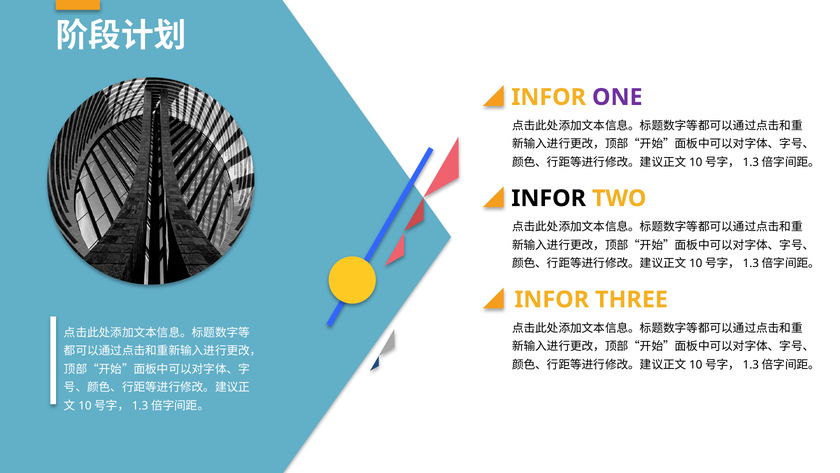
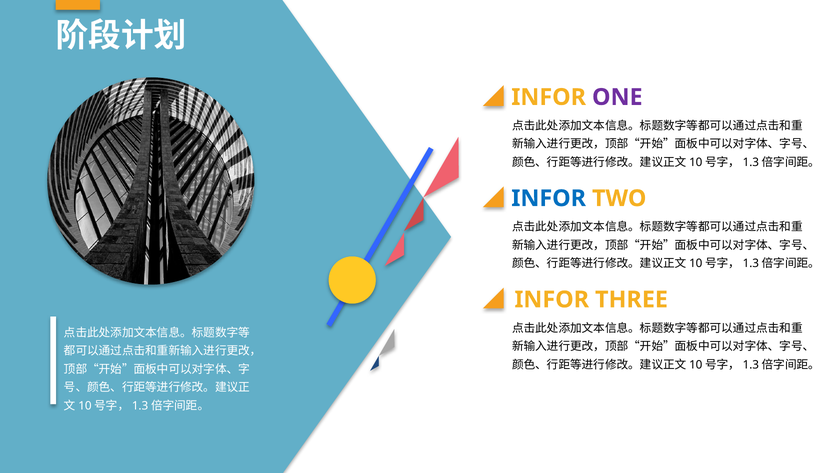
INFOR at (549, 198) colour: black -> blue
